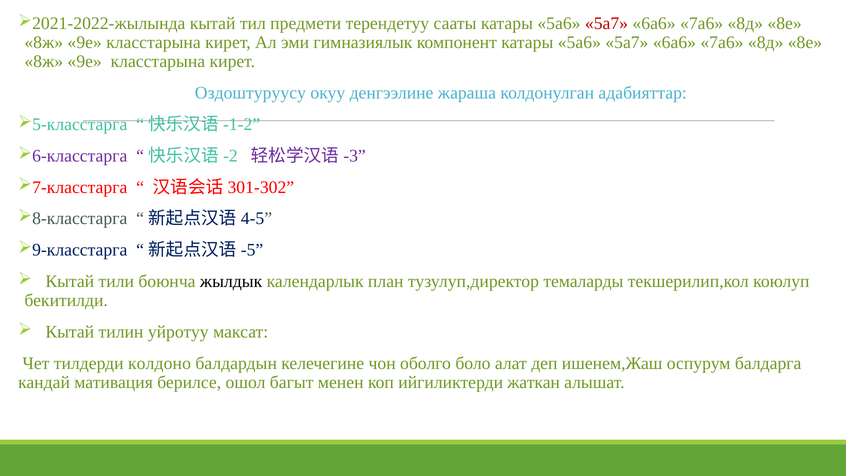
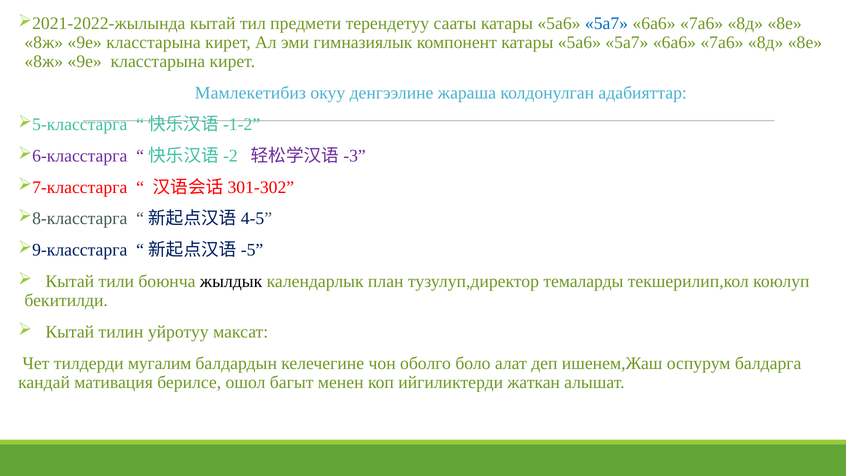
5а7 at (606, 23) colour: red -> blue
Оздоштуруусу: Оздоштуруусу -> Мамлекетибиз
колдоно: колдоно -> мугалим
